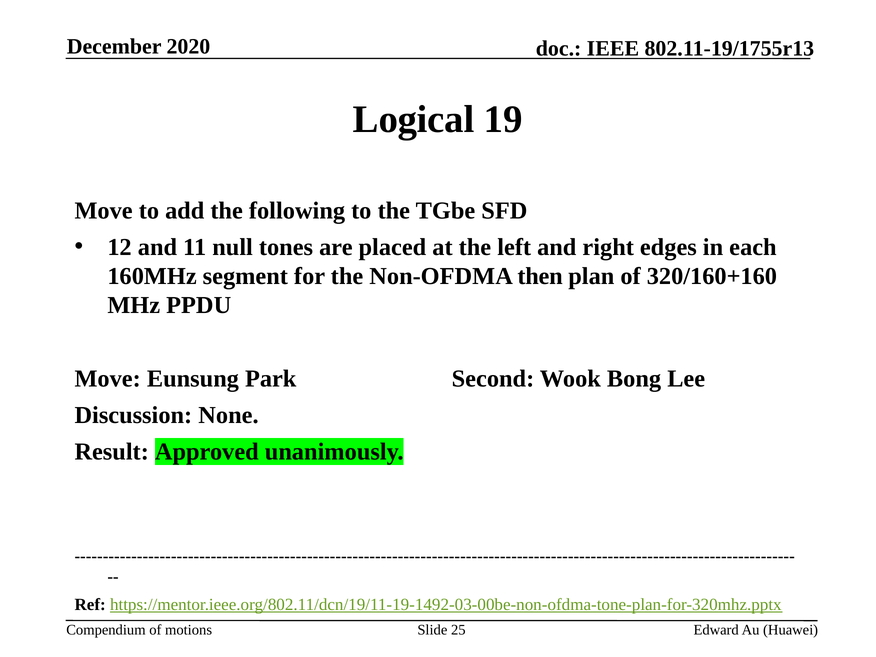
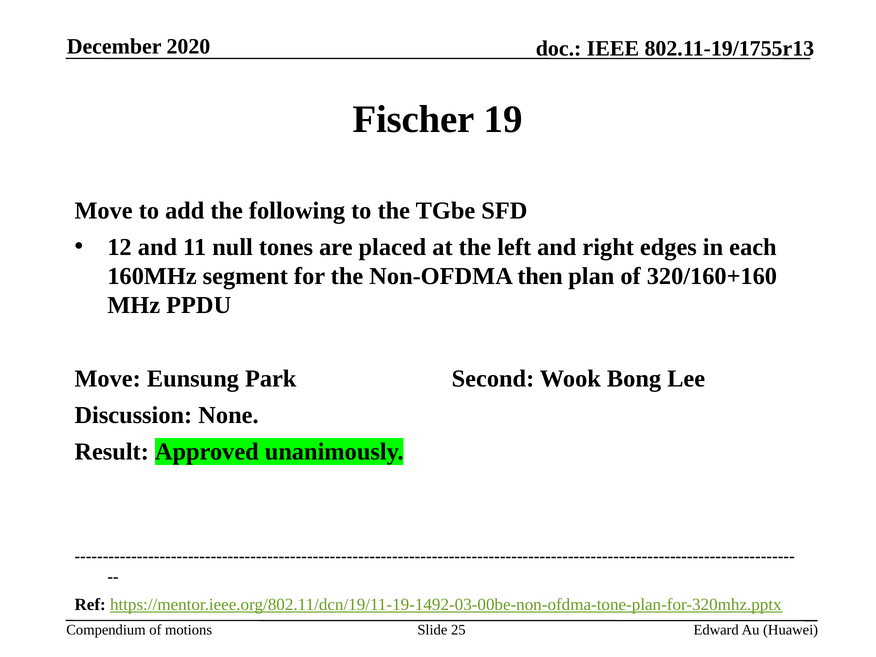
Logical: Logical -> Fischer
